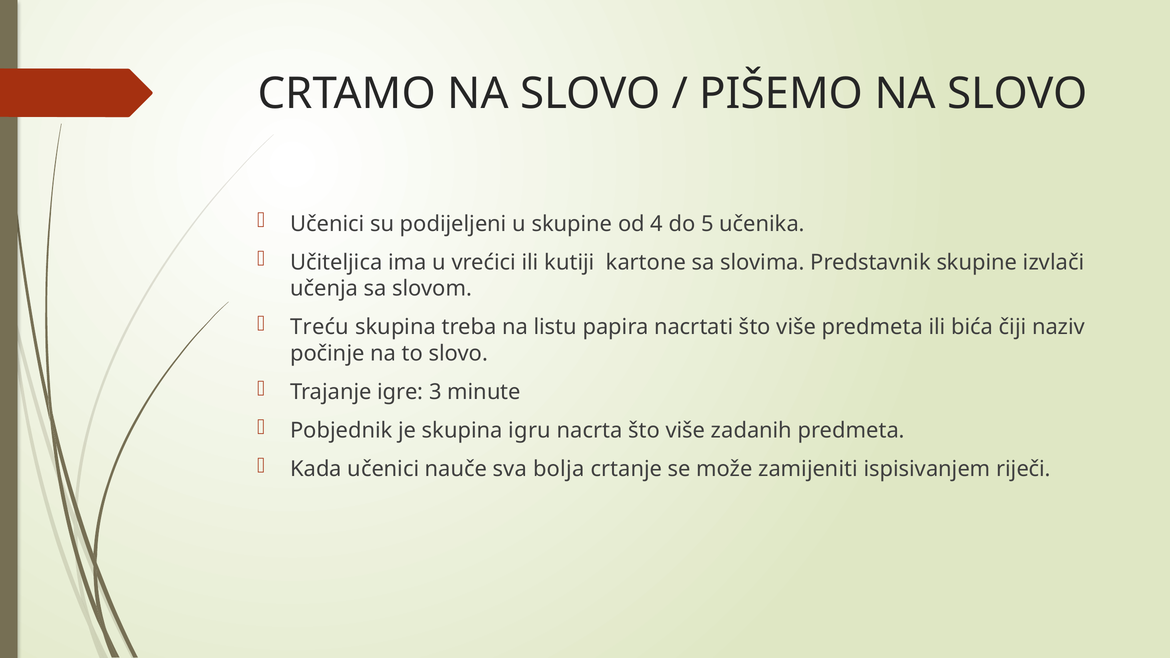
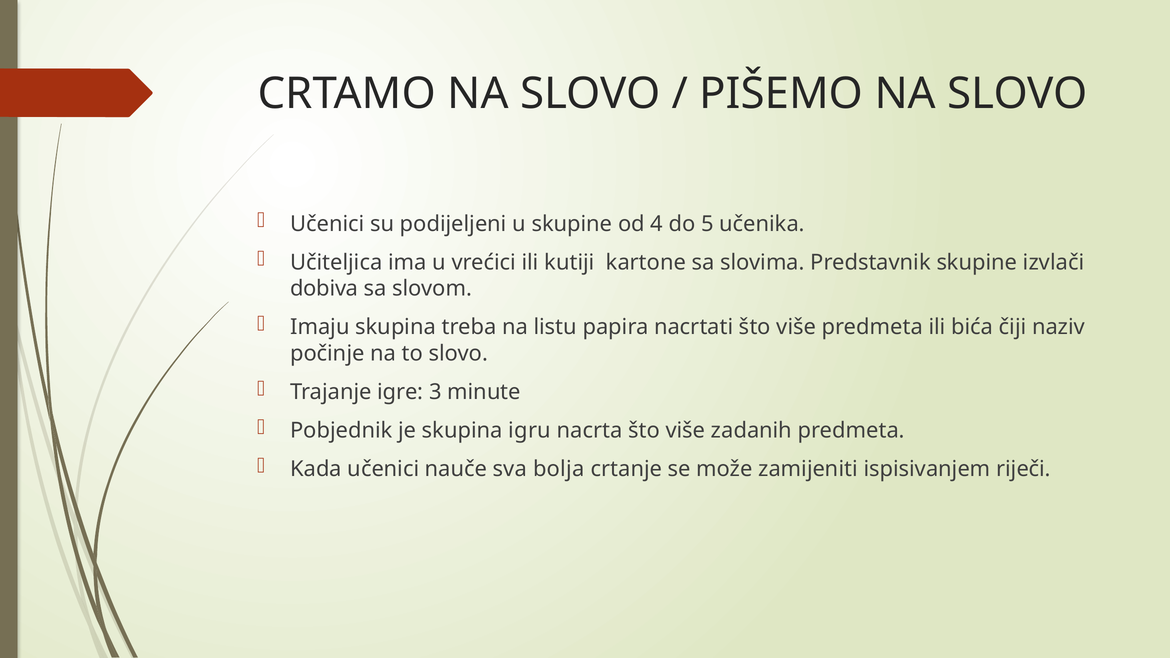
učenja: učenja -> dobiva
Treću: Treću -> Imaju
